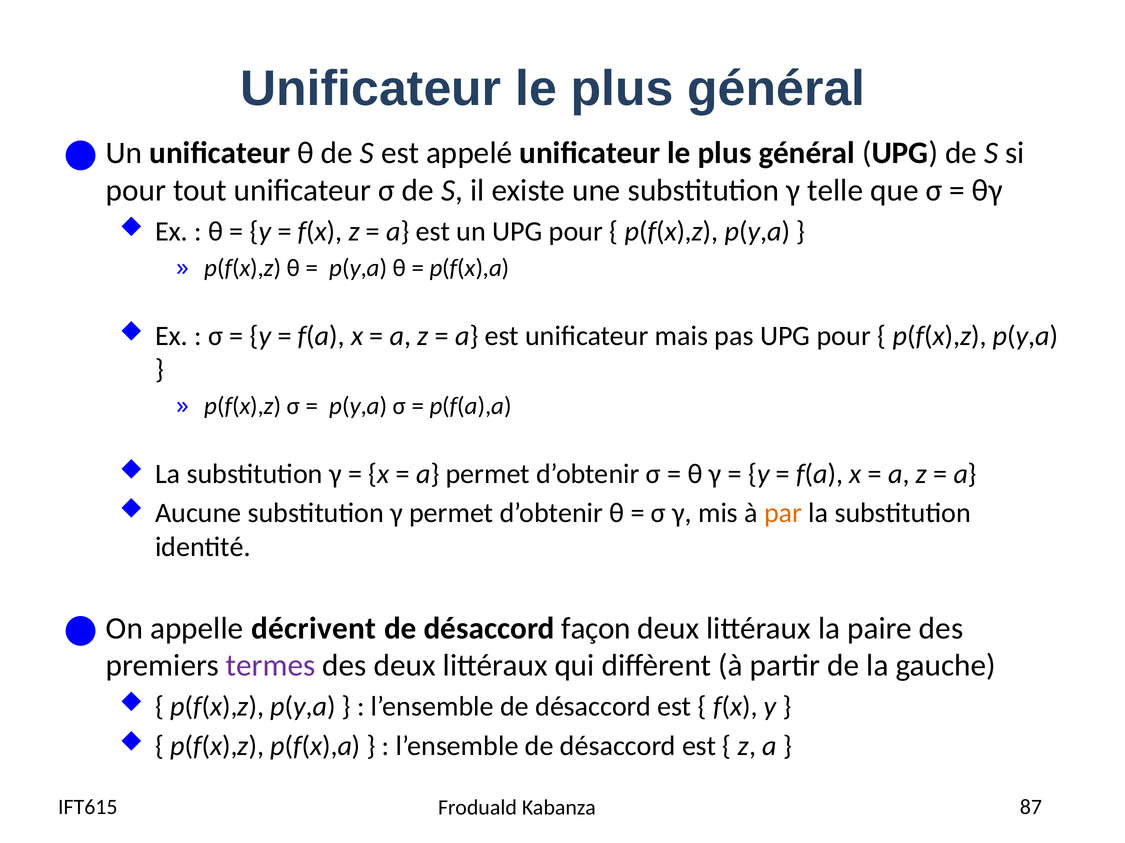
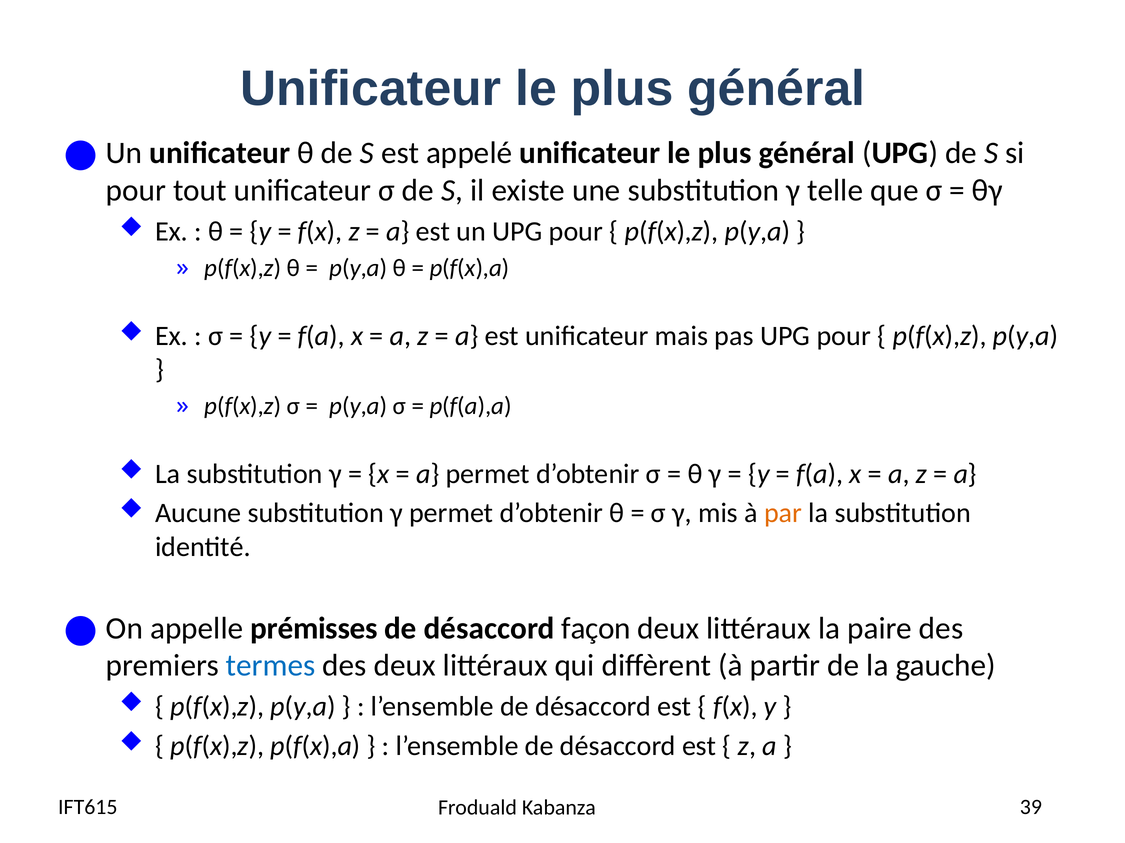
décrivent: décrivent -> prémisses
termes colour: purple -> blue
87: 87 -> 39
